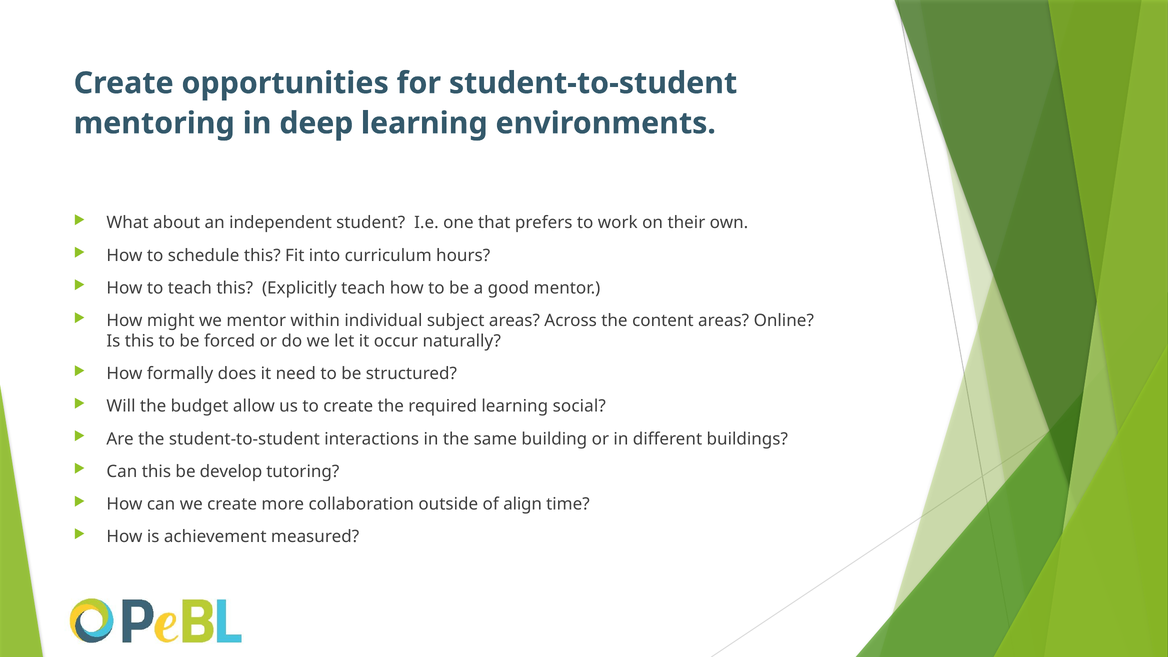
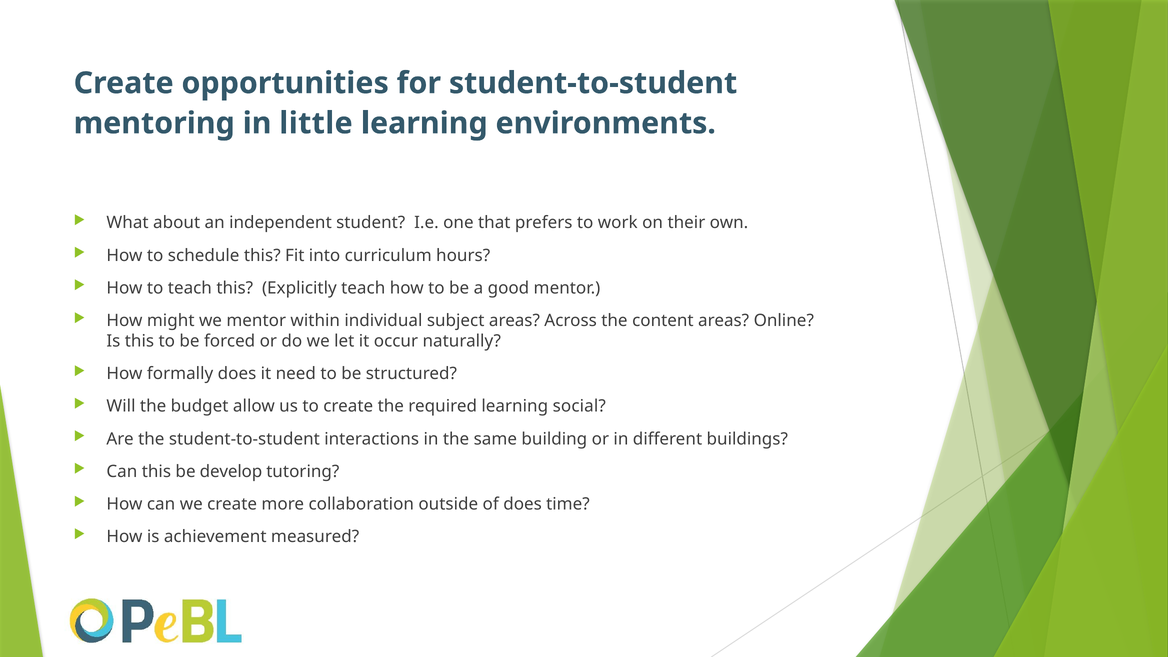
deep: deep -> little
of align: align -> does
